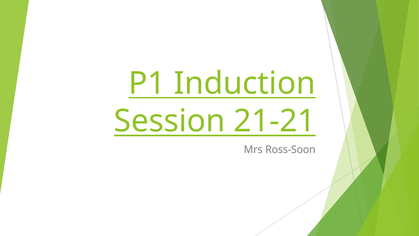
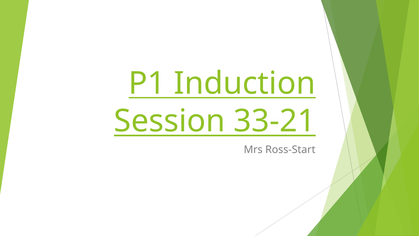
21-21: 21-21 -> 33-21
Ross-Soon: Ross-Soon -> Ross-Start
